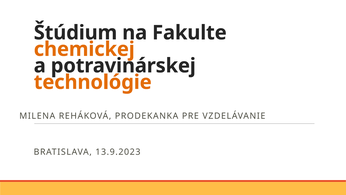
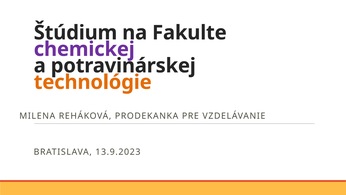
chemickej colour: orange -> purple
